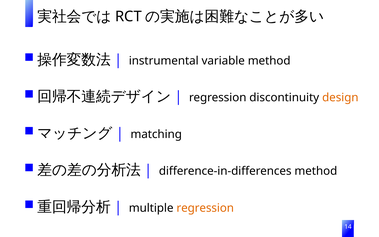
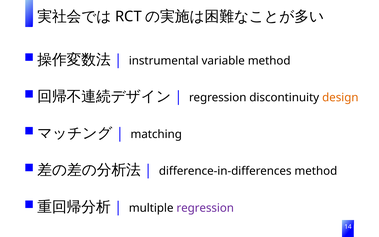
regression at (205, 208) colour: orange -> purple
